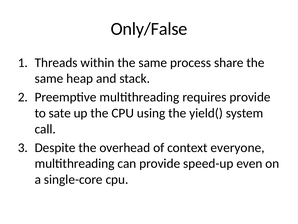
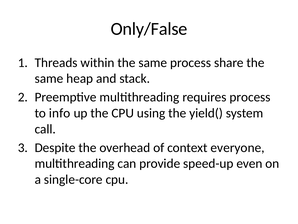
requires provide: provide -> process
sate: sate -> info
